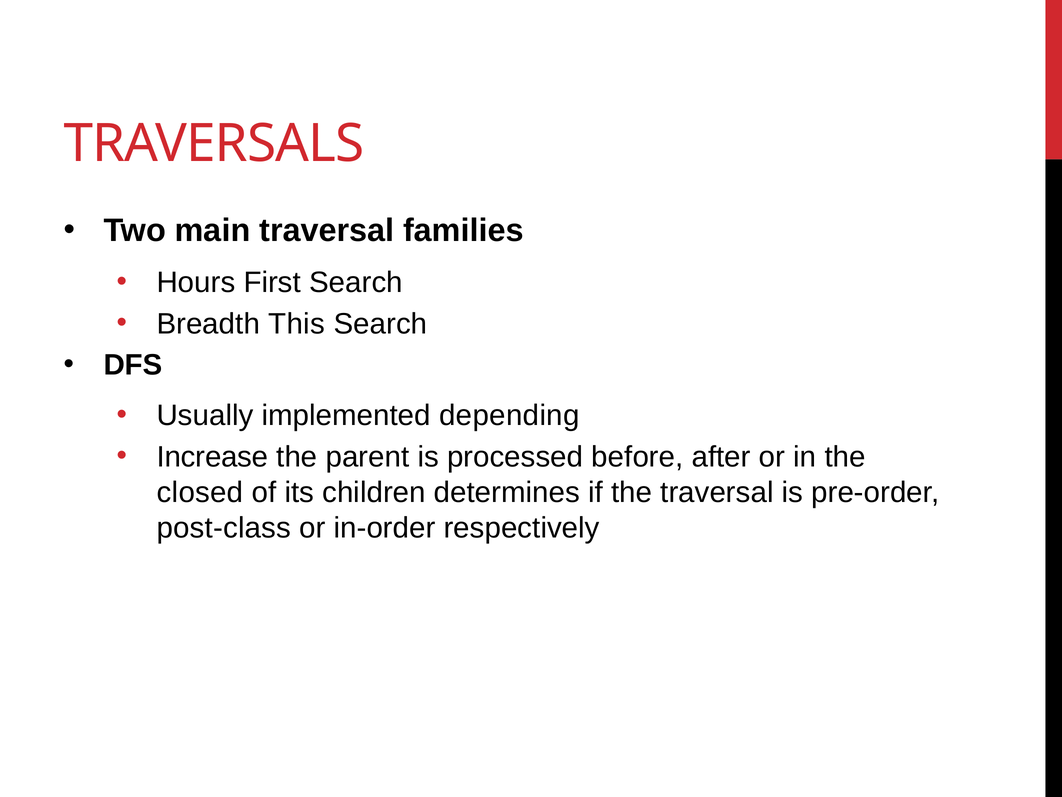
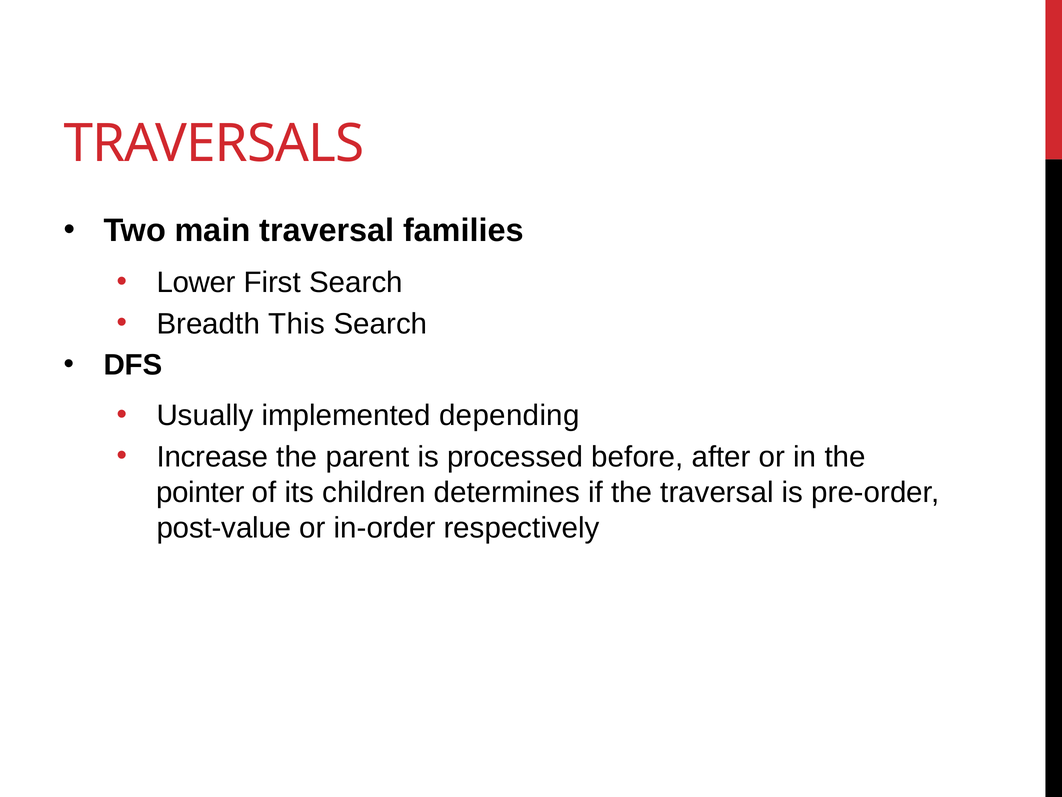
Hours: Hours -> Lower
closed: closed -> pointer
post-class: post-class -> post-value
